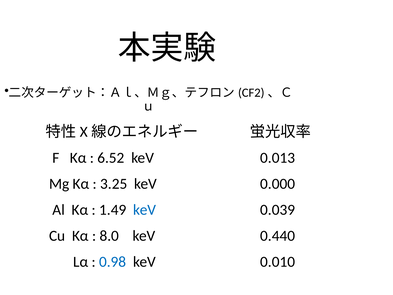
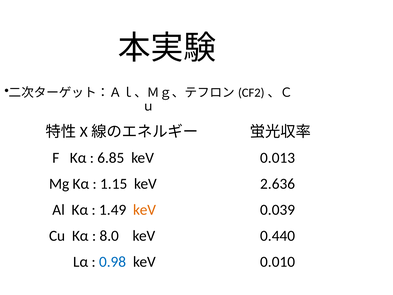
6.52: 6.52 -> 6.85
3.25: 3.25 -> 1.15
0.000: 0.000 -> 2.636
keV at (145, 210) colour: blue -> orange
